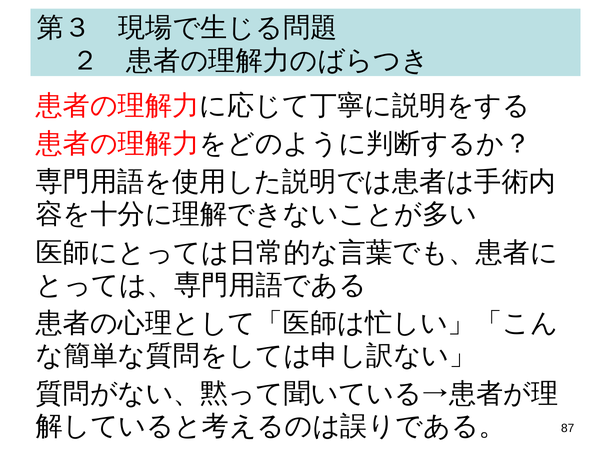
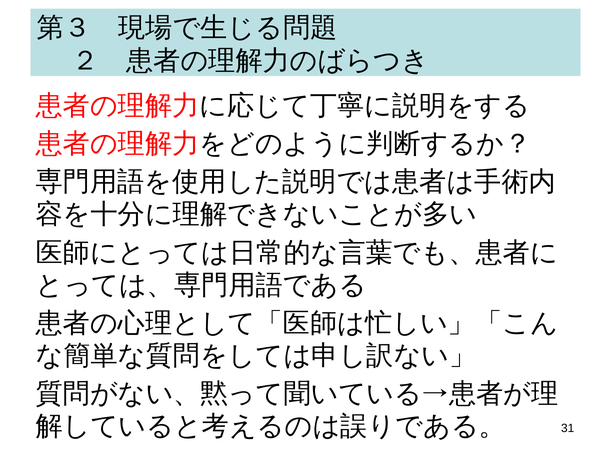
87: 87 -> 31
